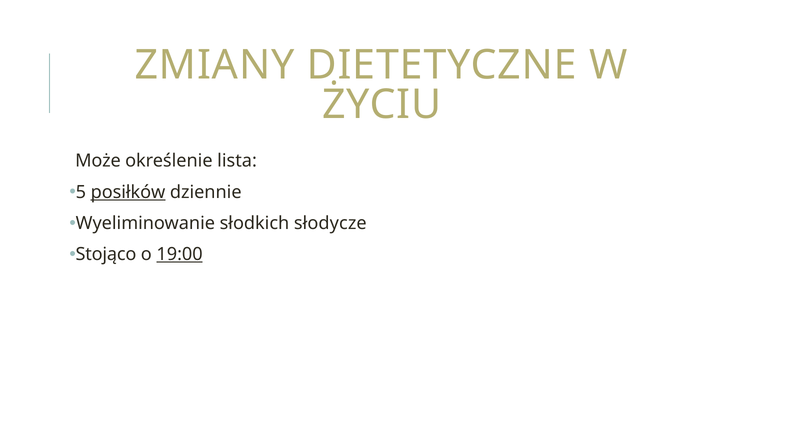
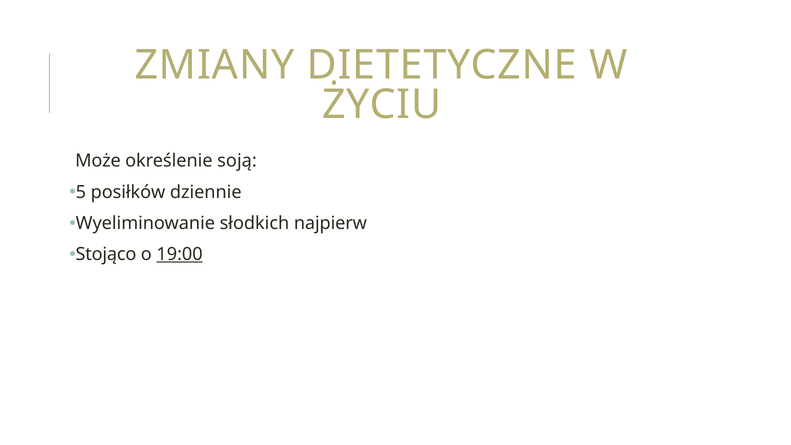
lista: lista -> soją
posiłków underline: present -> none
słodycze: słodycze -> najpierw
